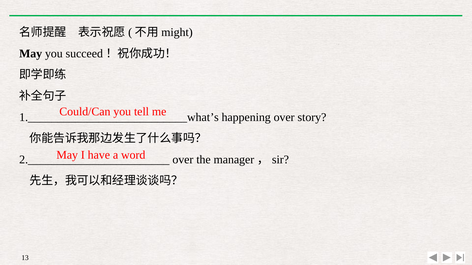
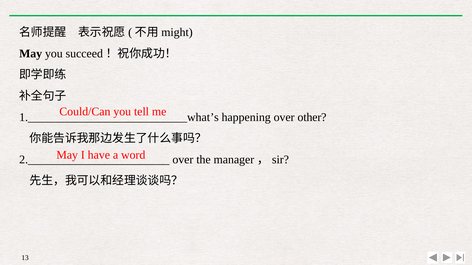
story: story -> other
